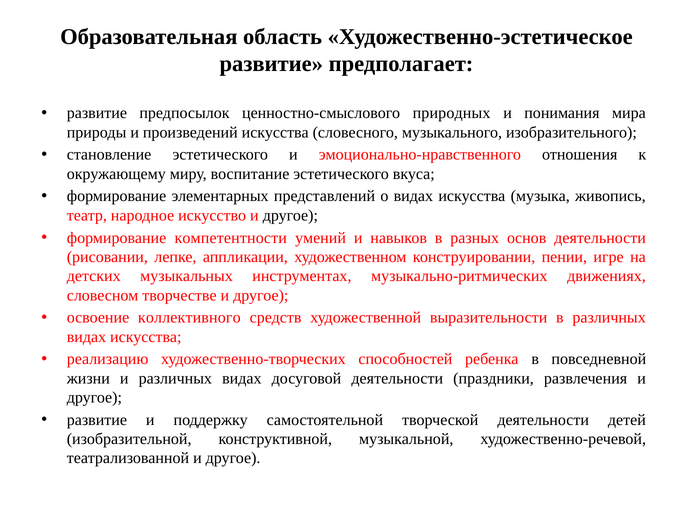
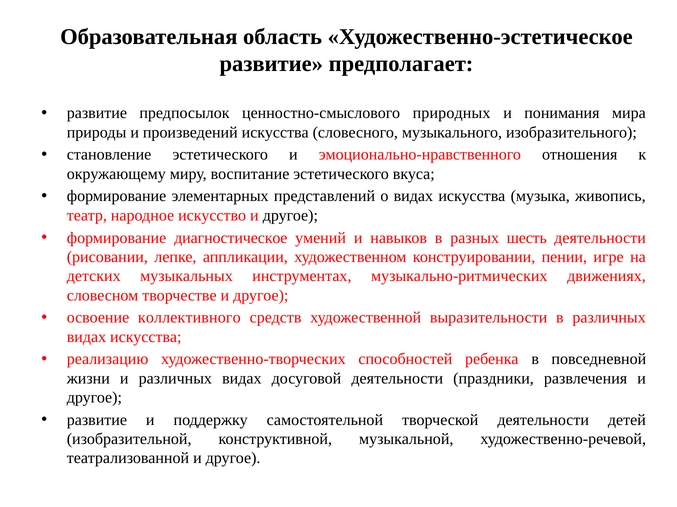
компетентности: компетентности -> диагностическое
основ: основ -> шесть
